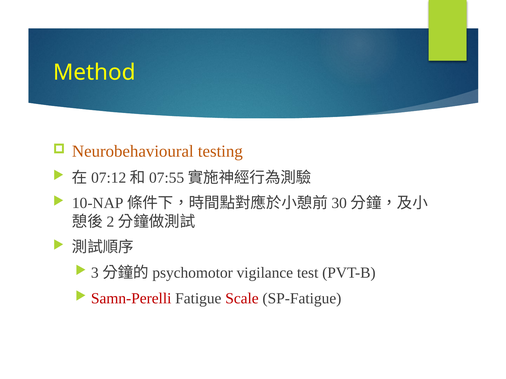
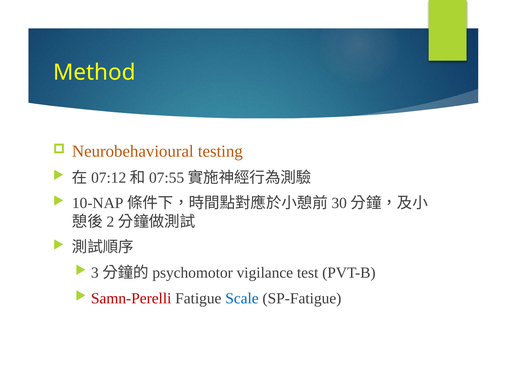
Scale colour: red -> blue
